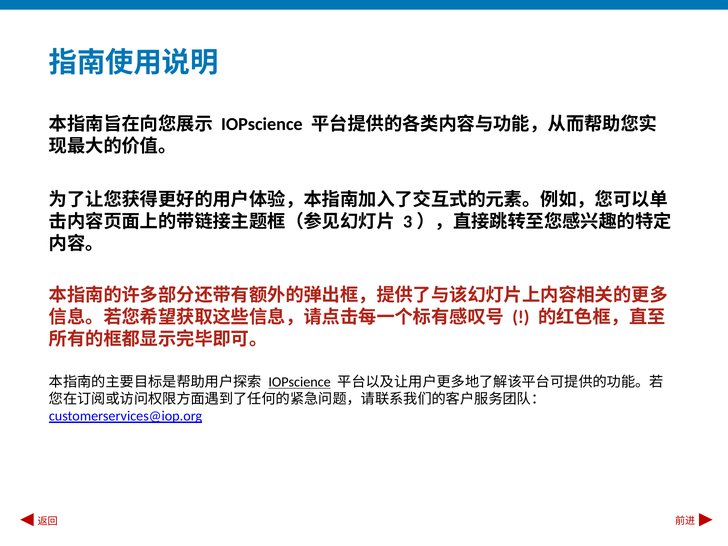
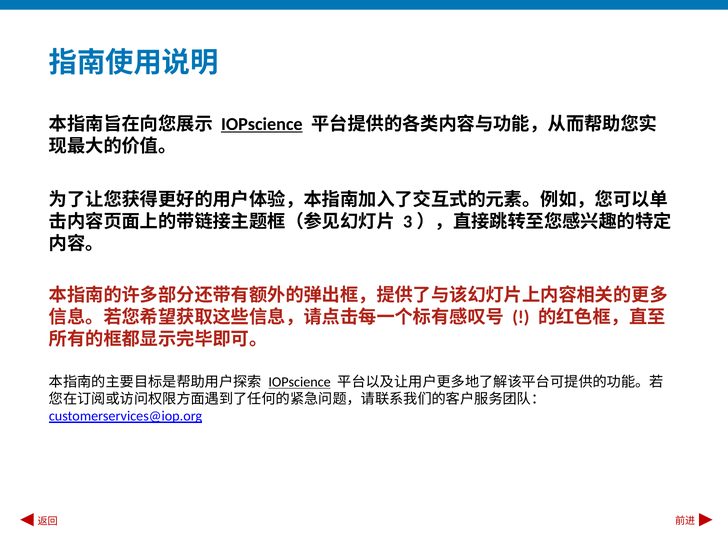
IOPscience at (262, 124) underline: none -> present
